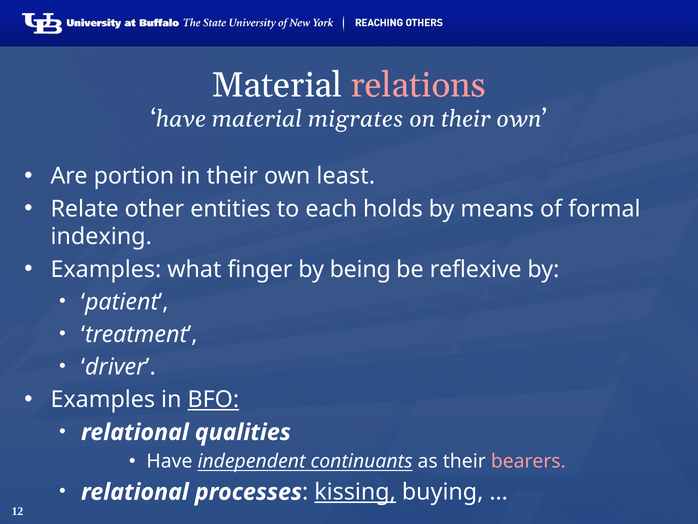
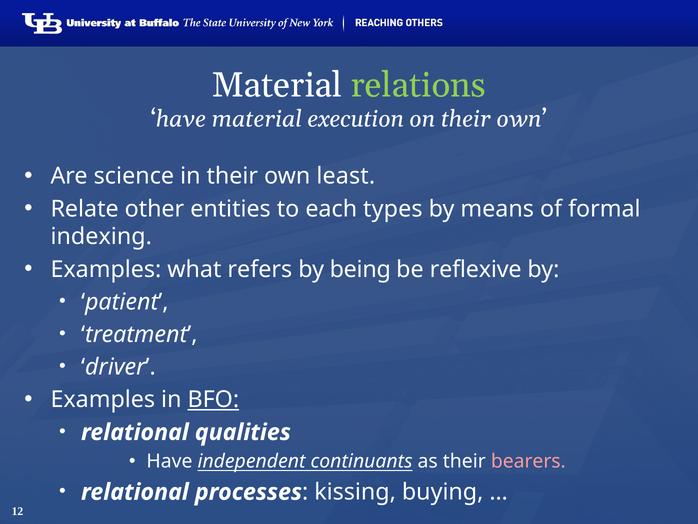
relations colour: pink -> light green
migrates: migrates -> execution
portion: portion -> science
holds: holds -> types
finger: finger -> refers
kissing underline: present -> none
